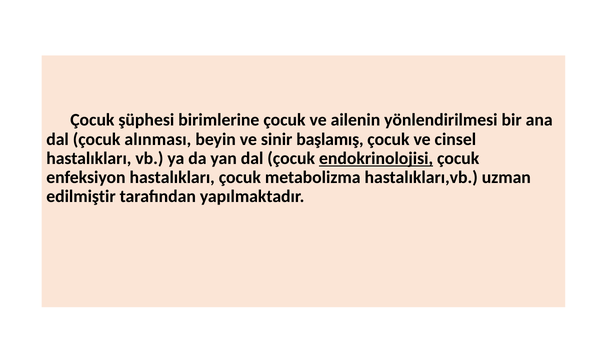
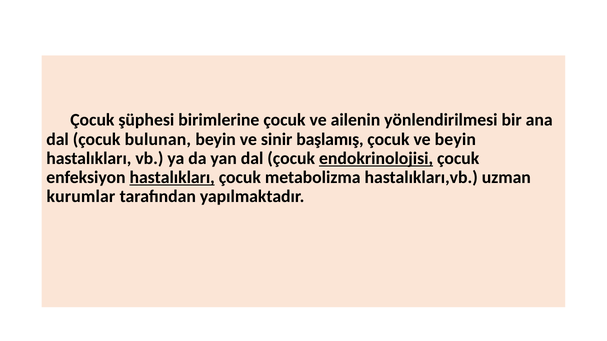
alınması: alınması -> bulunan
ve cinsel: cinsel -> beyin
hastalıkları at (172, 178) underline: none -> present
edilmiştir: edilmiştir -> kurumlar
